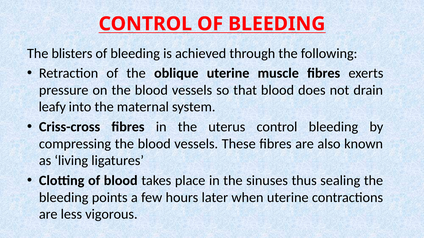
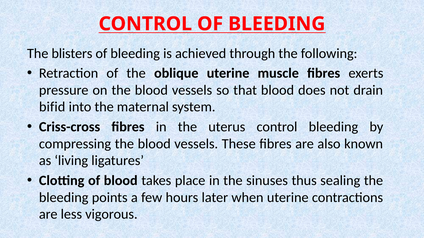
leafy: leafy -> bifid
